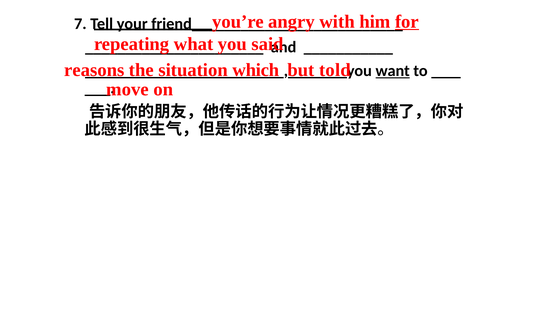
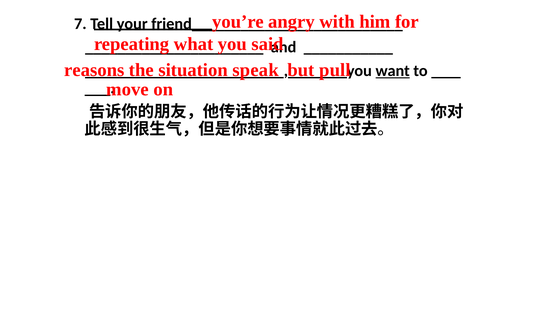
for underline: present -> none
which: which -> speak
told: told -> pull
